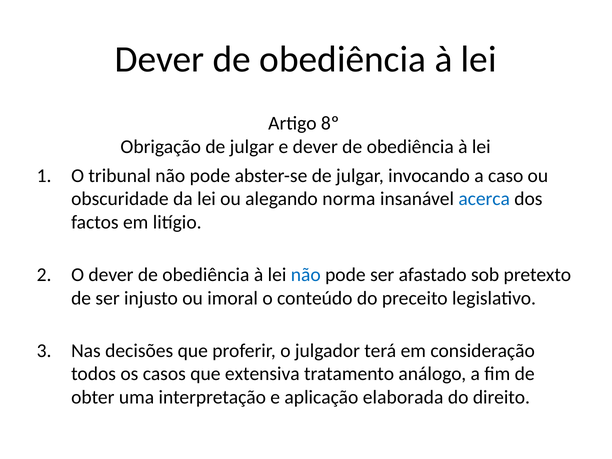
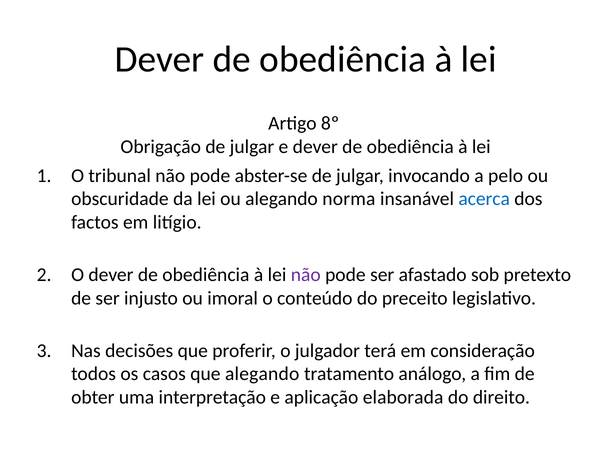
caso: caso -> pelo
não at (306, 275) colour: blue -> purple
que extensiva: extensiva -> alegando
